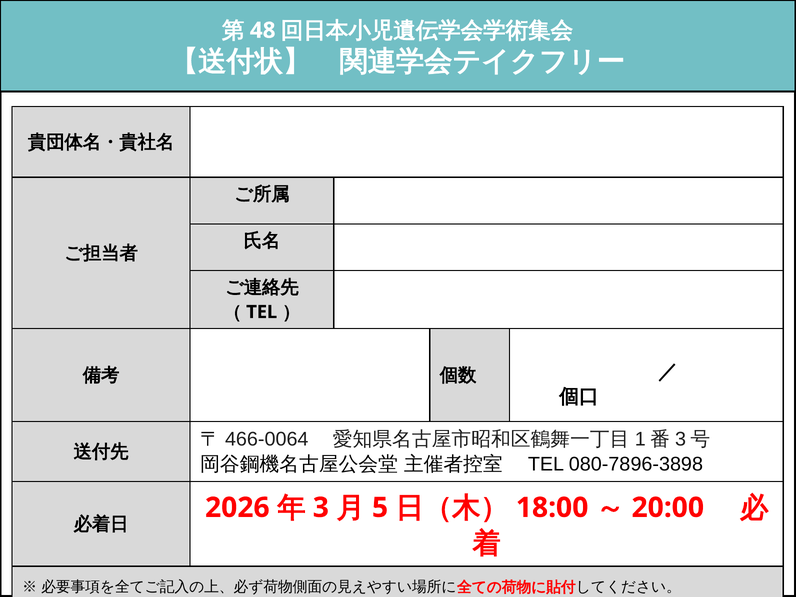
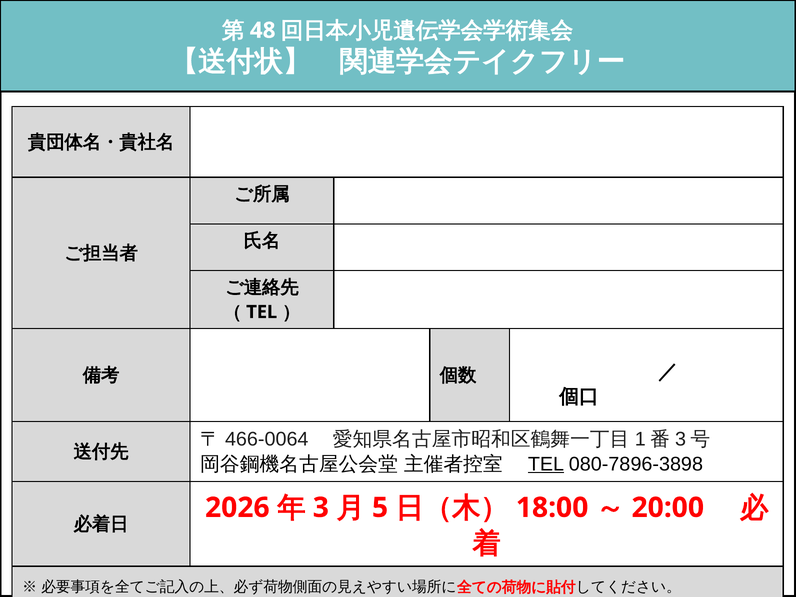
TEL at (546, 464) underline: none -> present
